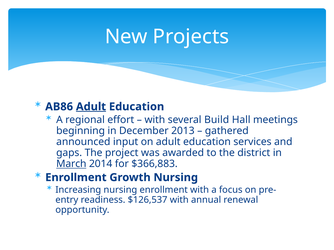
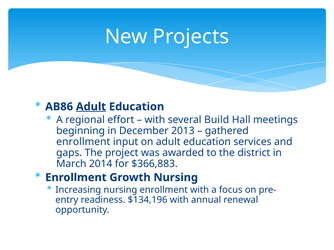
announced at (83, 142): announced -> enrollment
March underline: present -> none
$126,537: $126,537 -> $134,196
